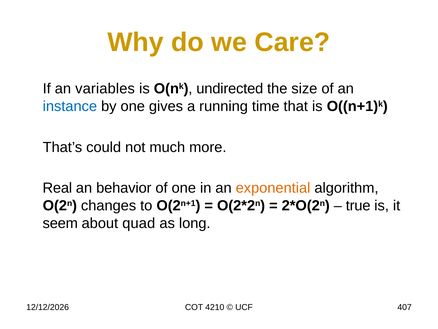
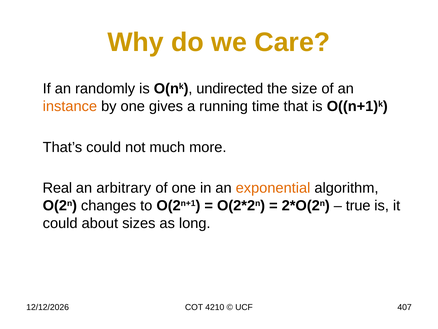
variables: variables -> randomly
instance colour: blue -> orange
behavior: behavior -> arbitrary
seem at (60, 223): seem -> could
quad: quad -> sizes
